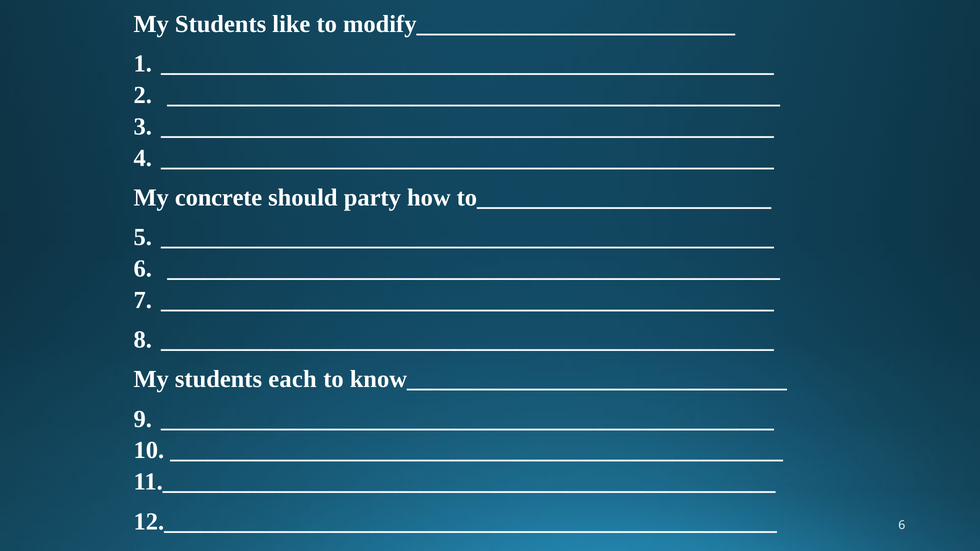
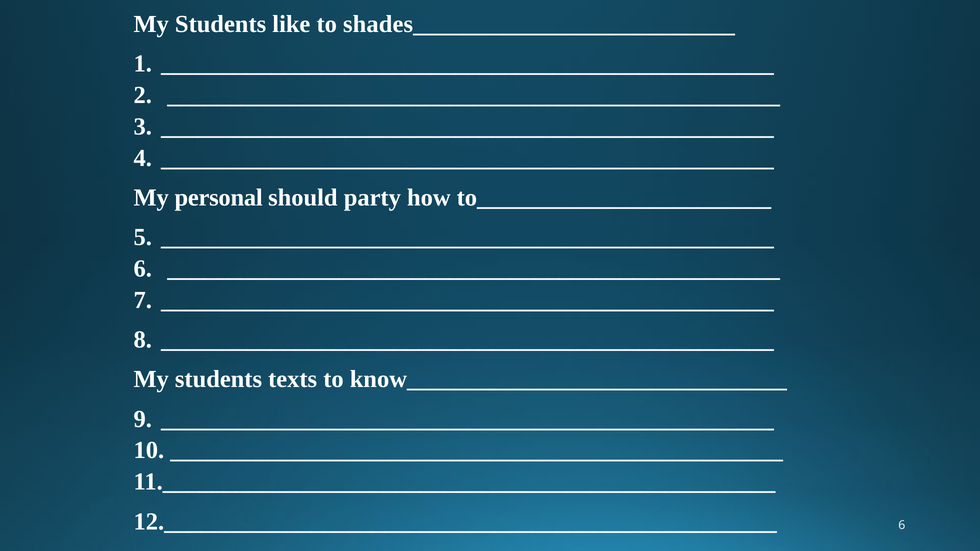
modify__________________________: modify__________________________ -> shades__________________________
concrete: concrete -> personal
each: each -> texts
